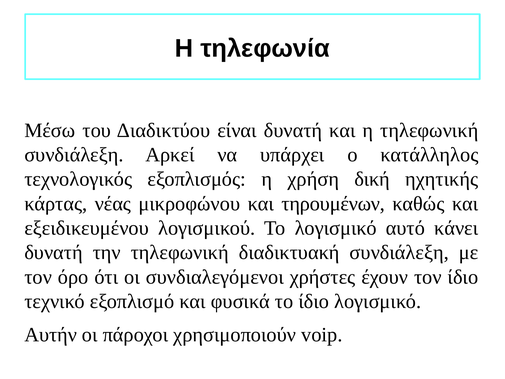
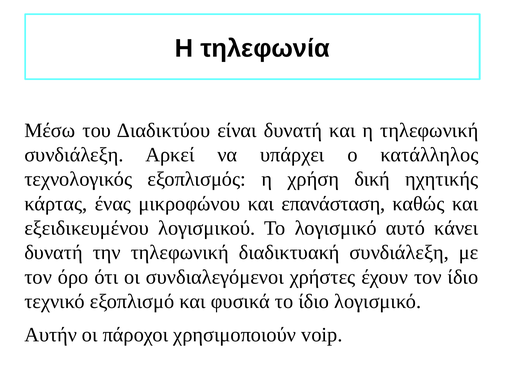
νέας: νέας -> ένας
τηρουμένων: τηρουμένων -> επανάσταση
